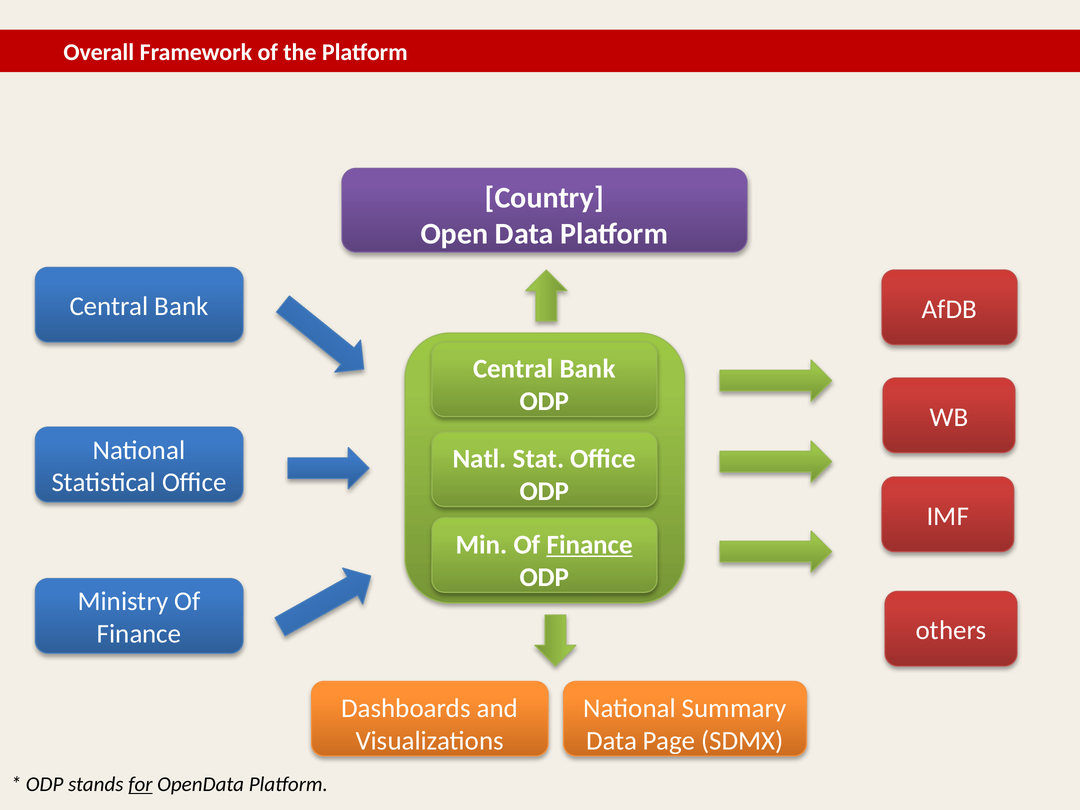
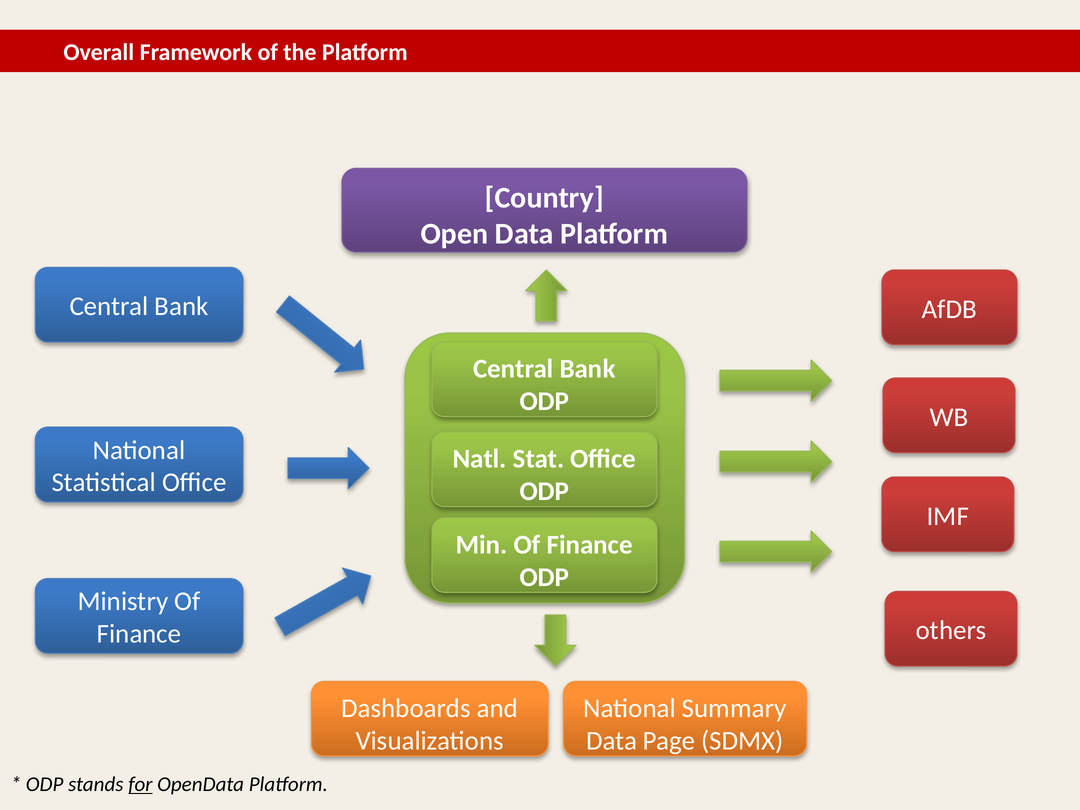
Finance at (590, 545) underline: present -> none
